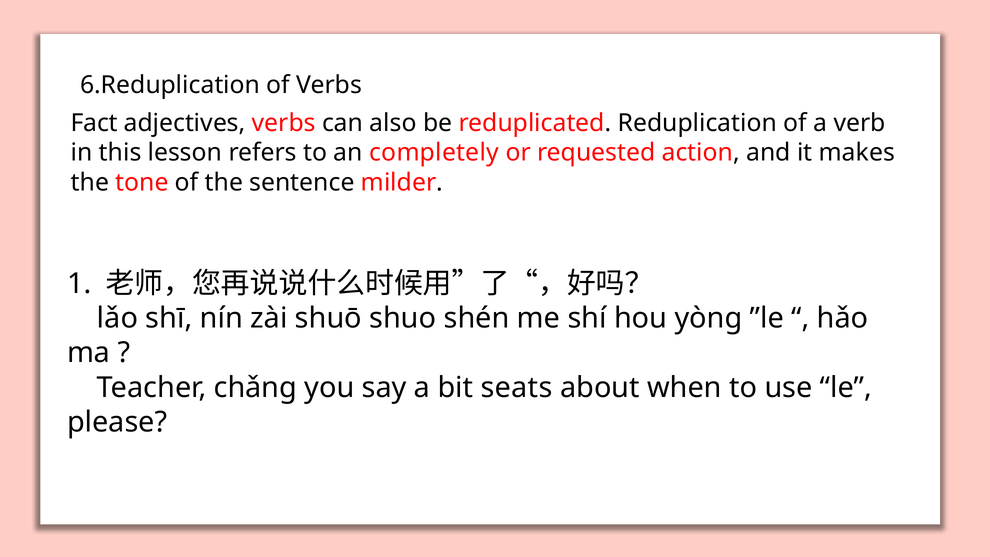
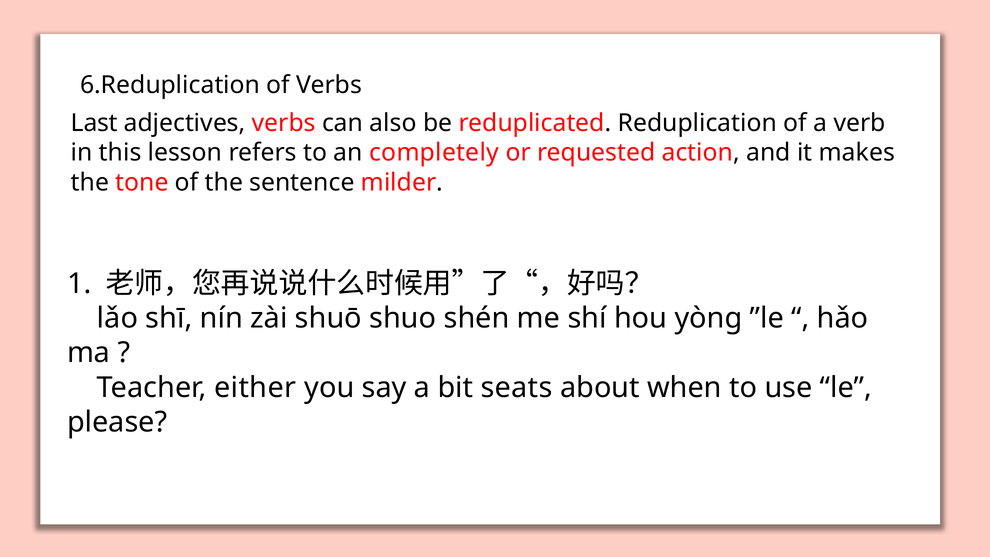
Fact: Fact -> Last
chǎng: chǎng -> either
